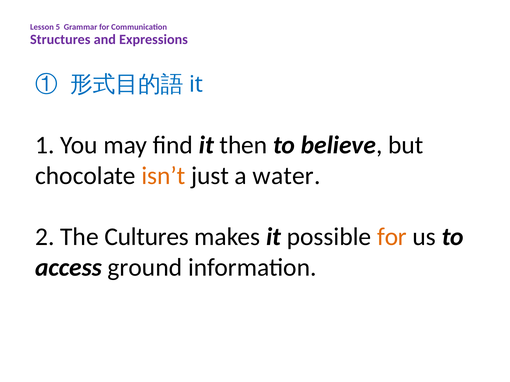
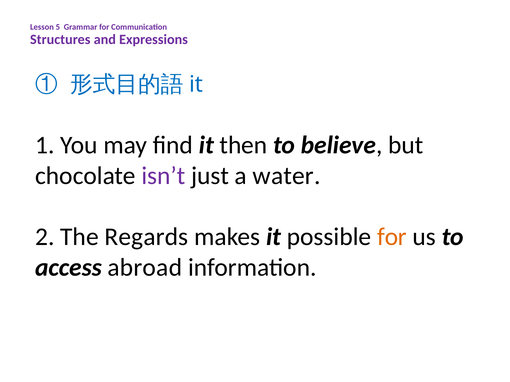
isn’t colour: orange -> purple
Cultures: Cultures -> Regards
ground: ground -> abroad
